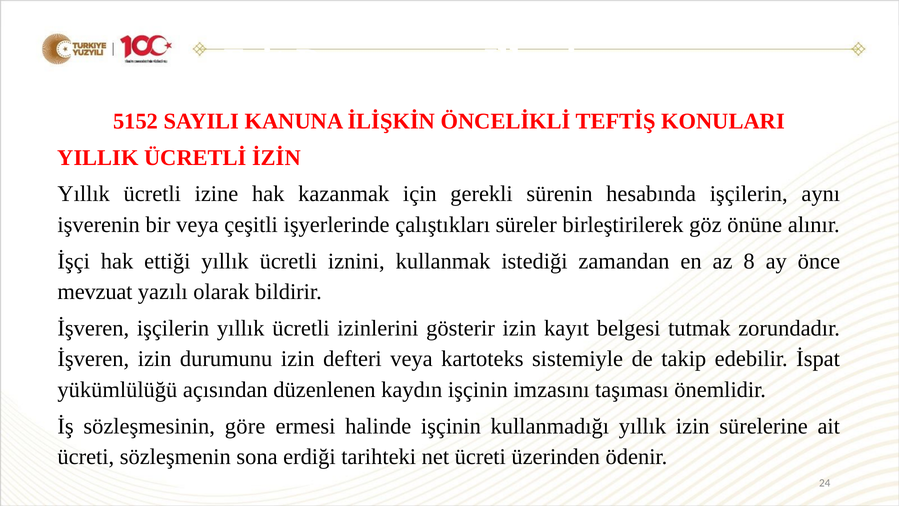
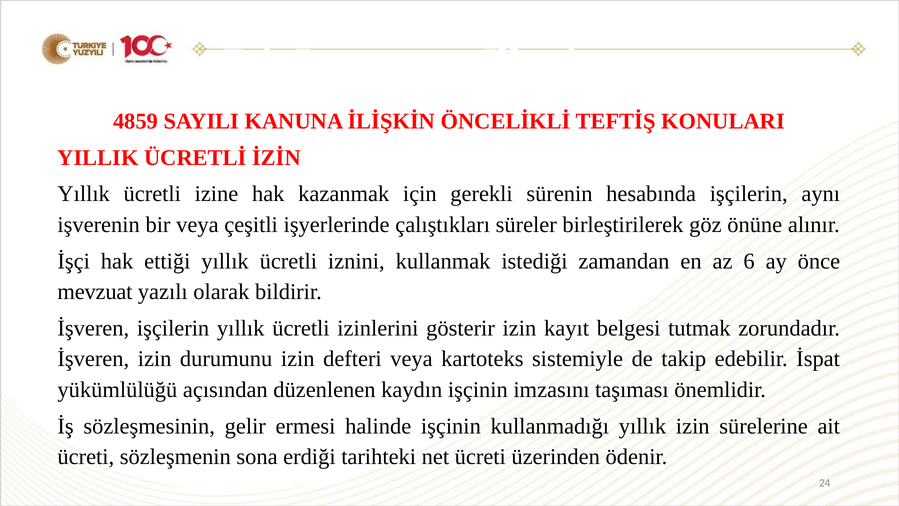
5152: 5152 -> 4859
8: 8 -> 6
göre: göre -> gelir
